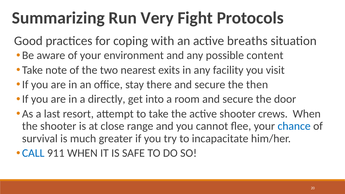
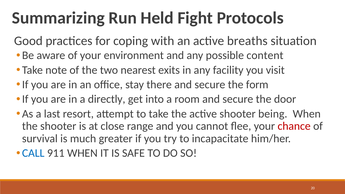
Very: Very -> Held
then: then -> form
crews: crews -> being
chance colour: blue -> red
